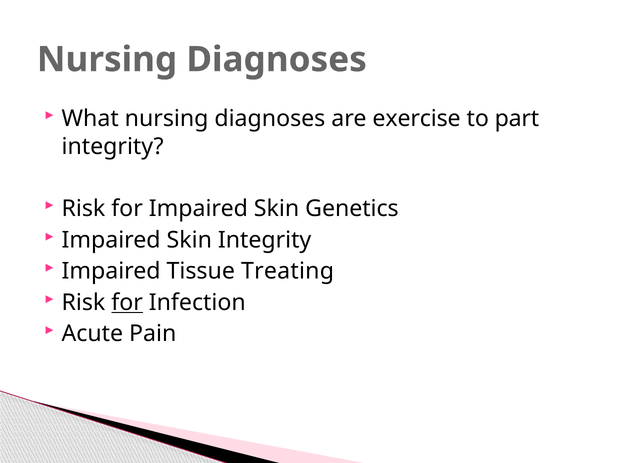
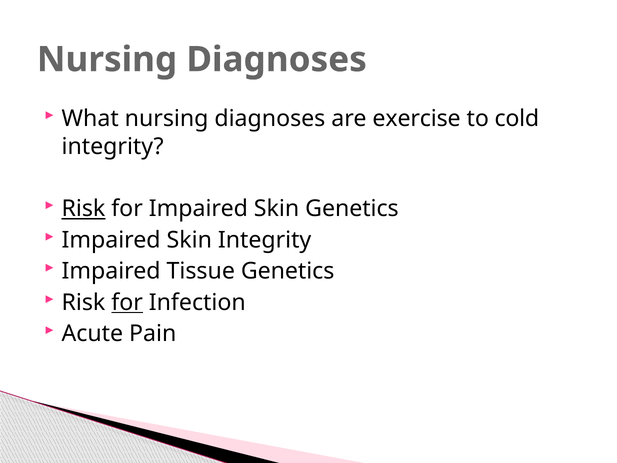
part: part -> cold
Risk at (83, 209) underline: none -> present
Tissue Treating: Treating -> Genetics
